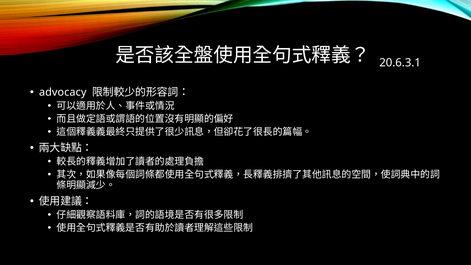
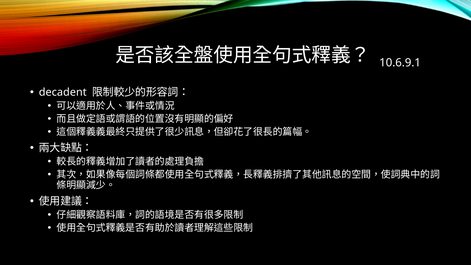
20.6.3.1: 20.6.3.1 -> 10.6.9.1
advocacy: advocacy -> decadent
